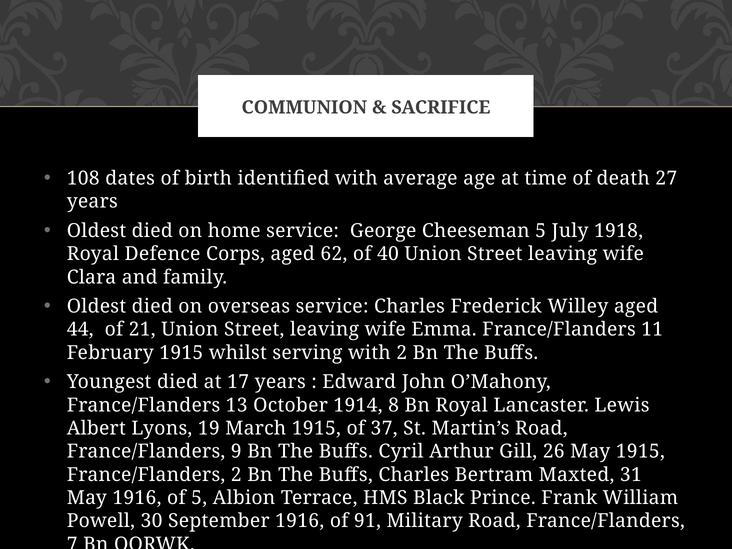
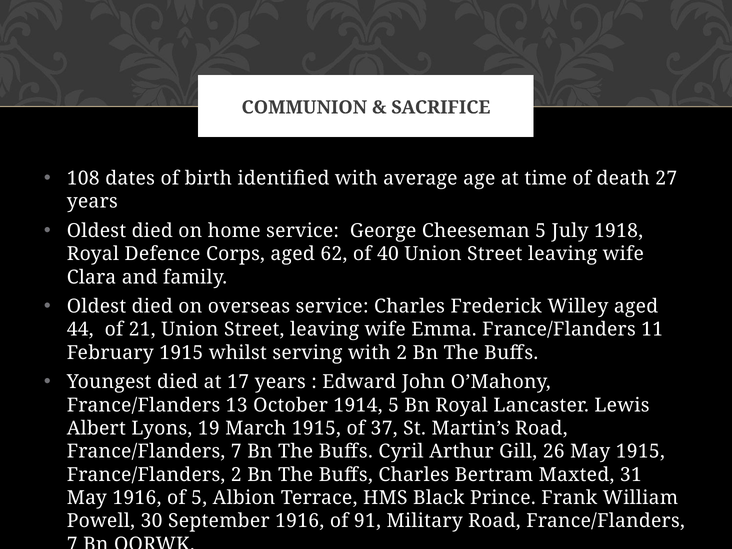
1914 8: 8 -> 5
9 at (236, 452): 9 -> 7
